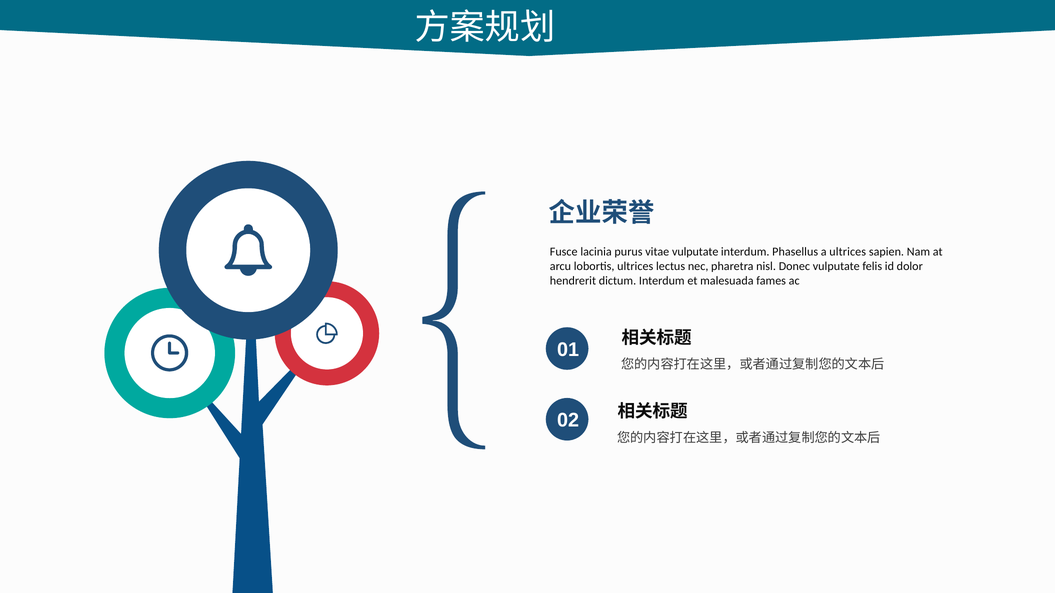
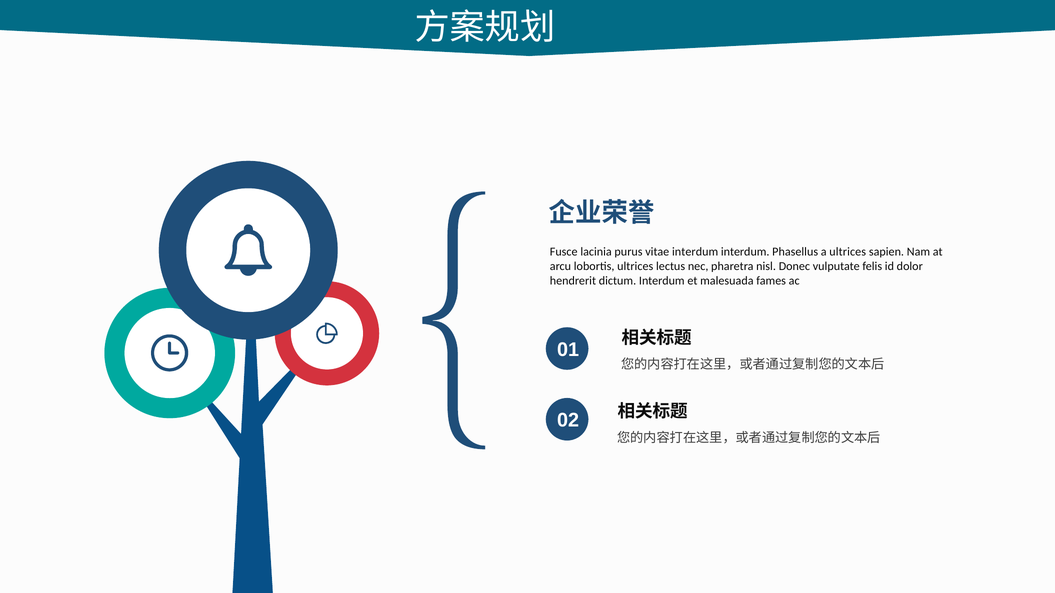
vitae vulputate: vulputate -> interdum
